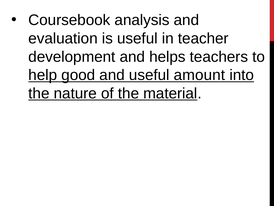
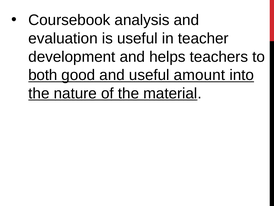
help: help -> both
